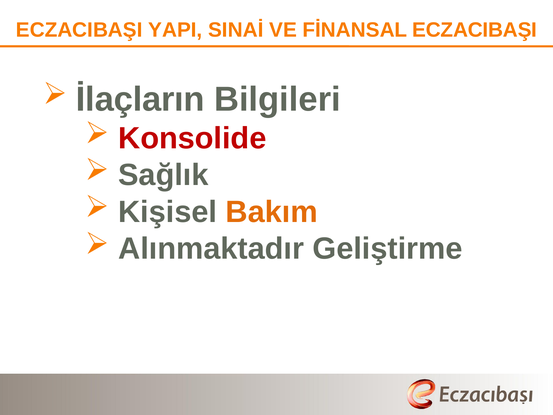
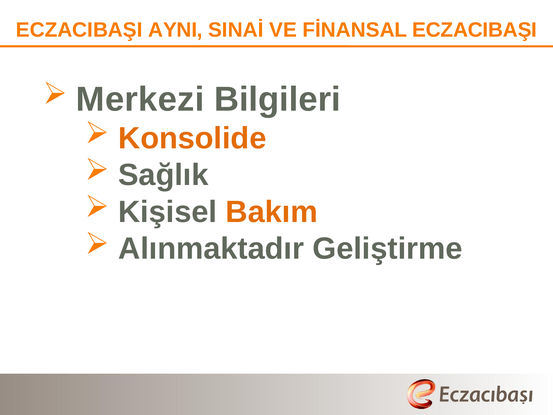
YAPI: YAPI -> AYNI
İlaçların: İlaçların -> Merkezi
Konsolide colour: red -> orange
